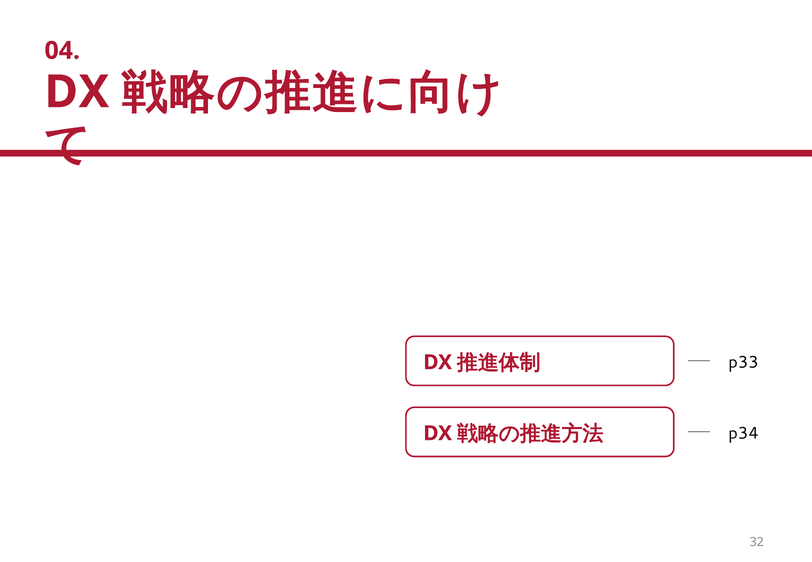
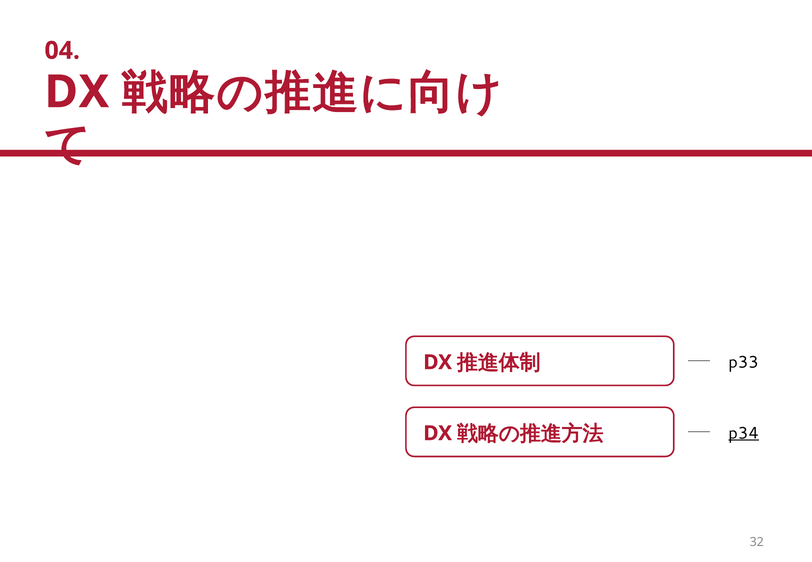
p34 underline: none -> present
